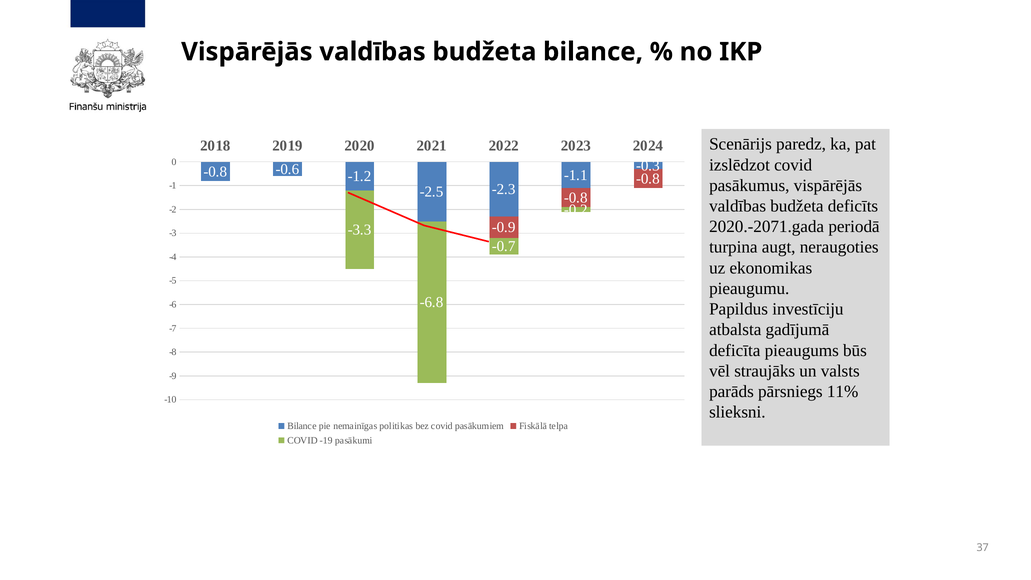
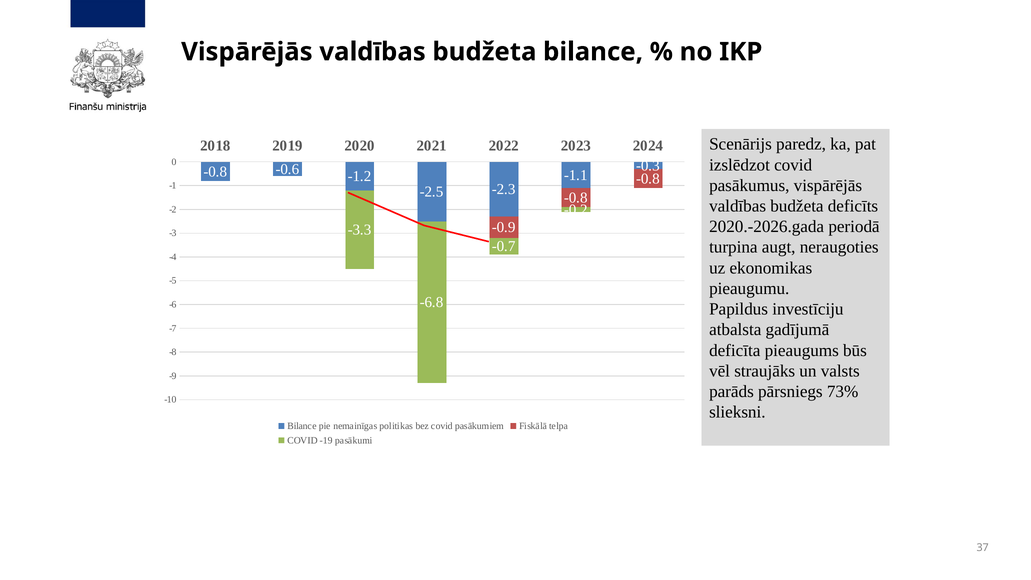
2020.-2071.gada: 2020.-2071.gada -> 2020.-2026.gada
11%: 11% -> 73%
